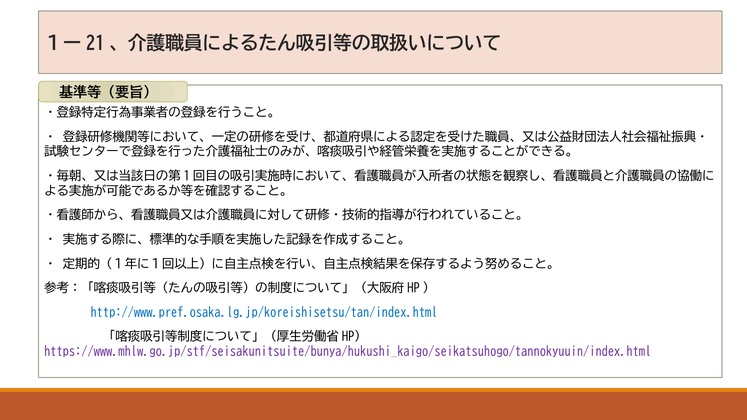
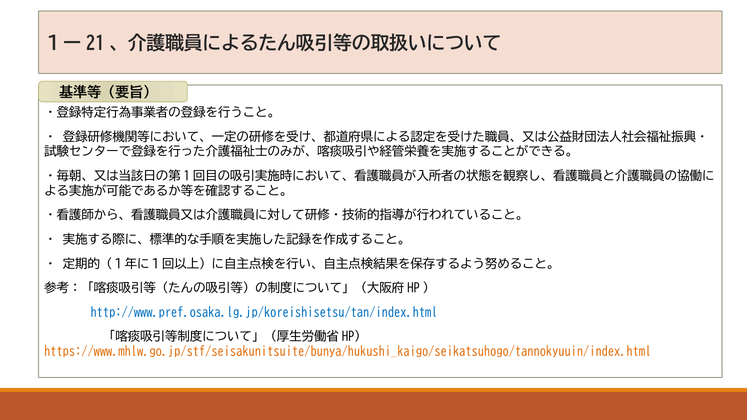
https://www.mhlw.go.jp/stf/seisakunitsuite/bunya/hukushi_kaigo/seikatsuhogo/tannokyuuin/index.html colour: purple -> orange
